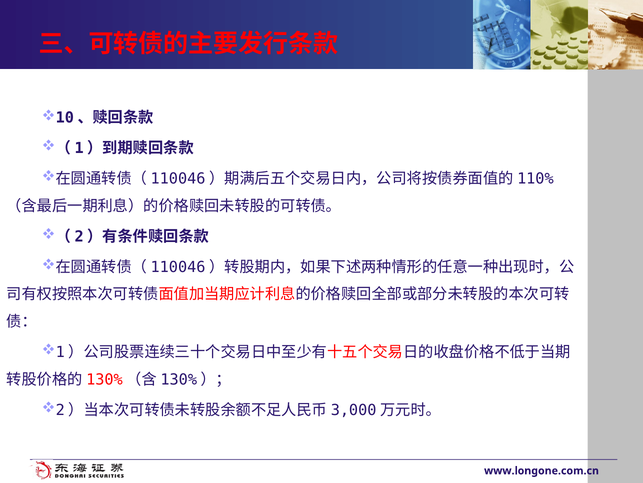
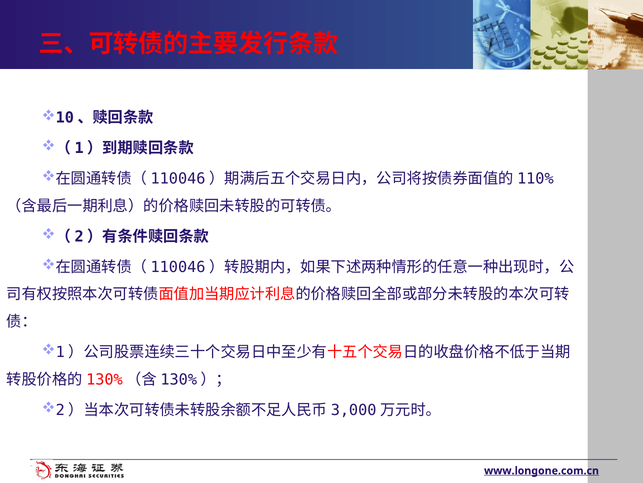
www.longone.com.cn underline: none -> present
